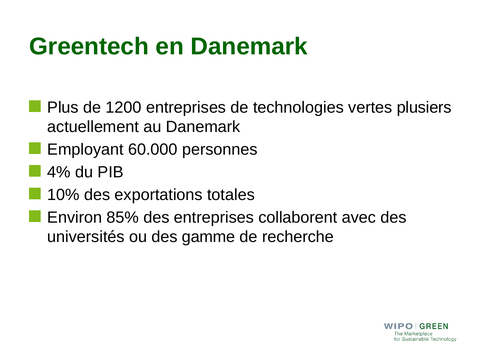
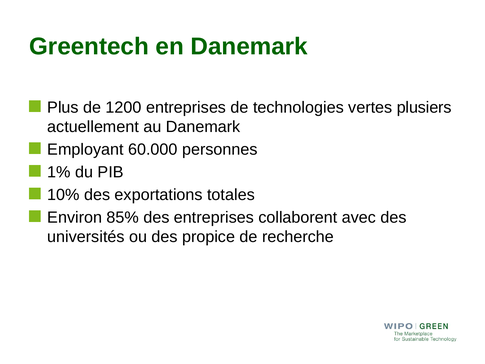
4%: 4% -> 1%
gamme: gamme -> propice
